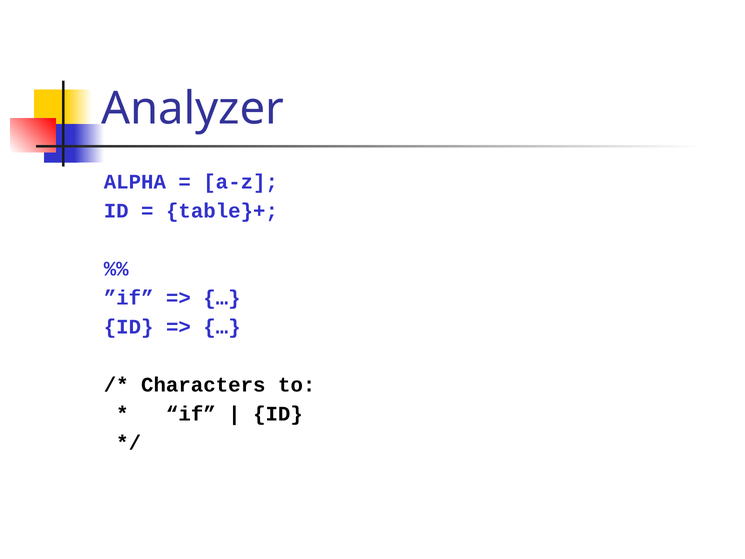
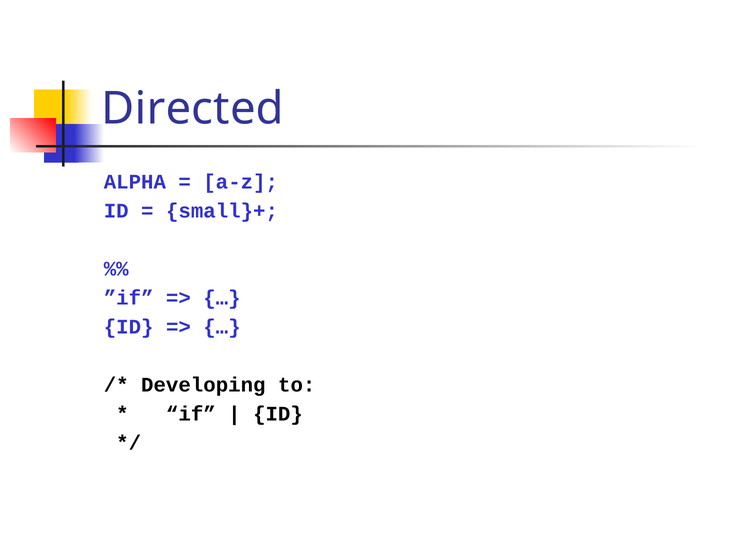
Analyzer: Analyzer -> Directed
table}+: table}+ -> small}+
Characters: Characters -> Developing
